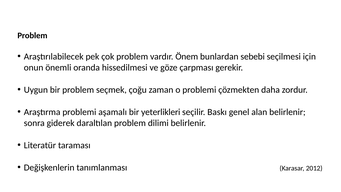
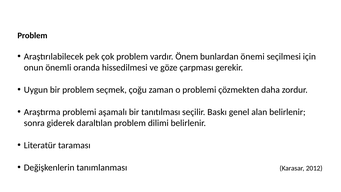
sebebi: sebebi -> önemi
yeterlikleri: yeterlikleri -> tanıtılması
